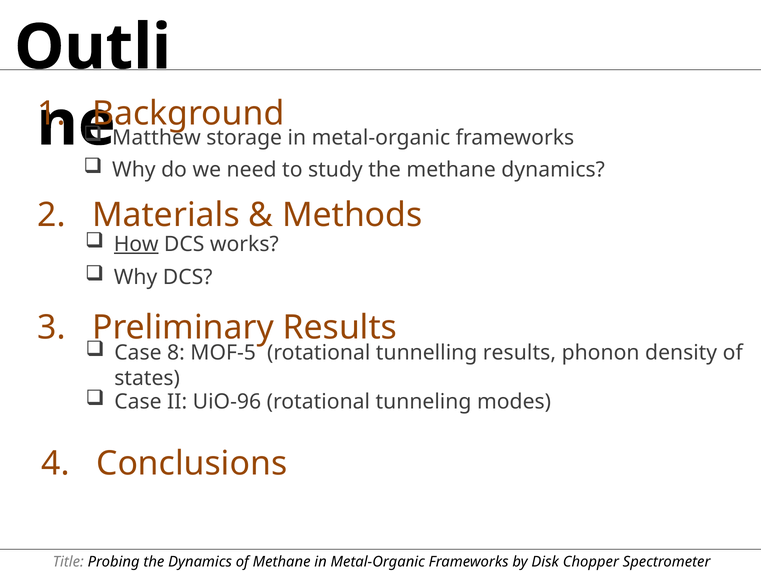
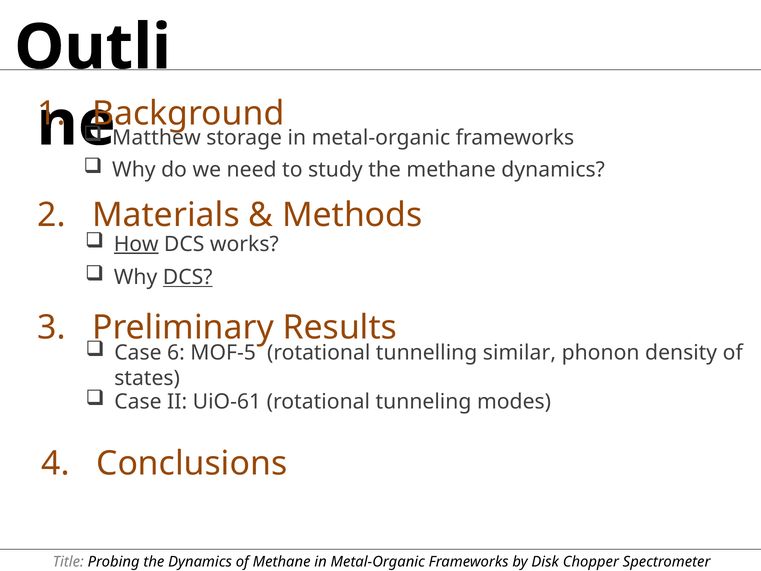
DCS at (188, 277) underline: none -> present
8: 8 -> 6
tunnelling results: results -> similar
UiO-96: UiO-96 -> UiO-61
